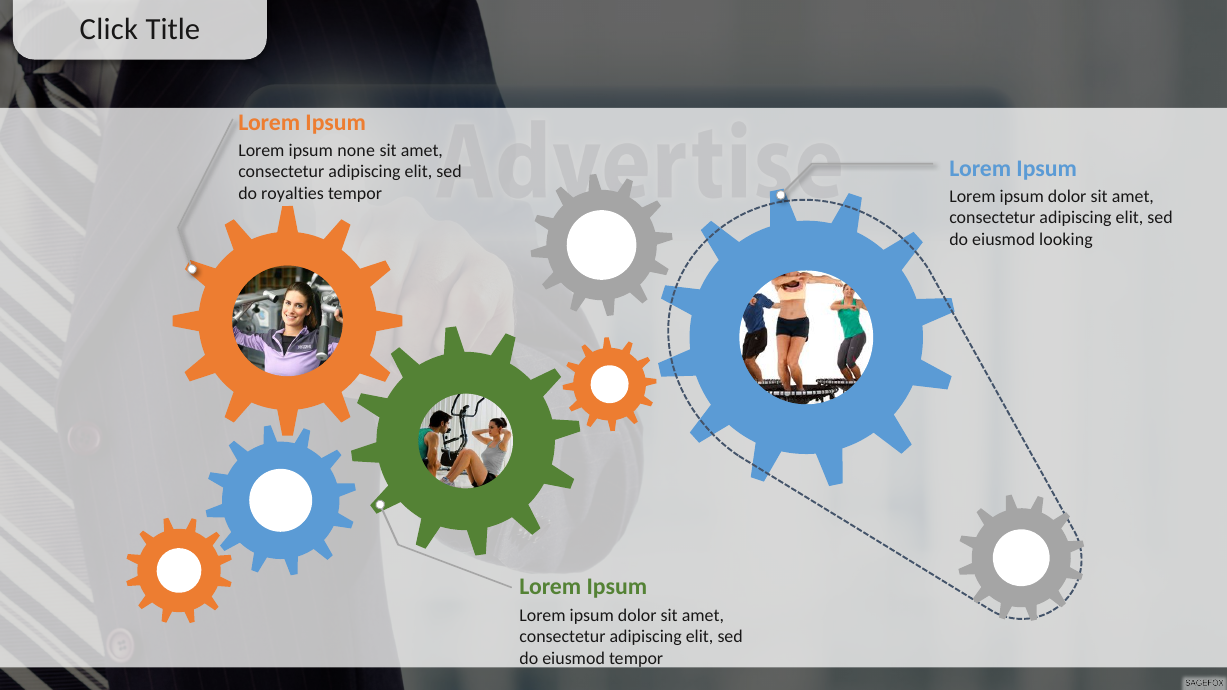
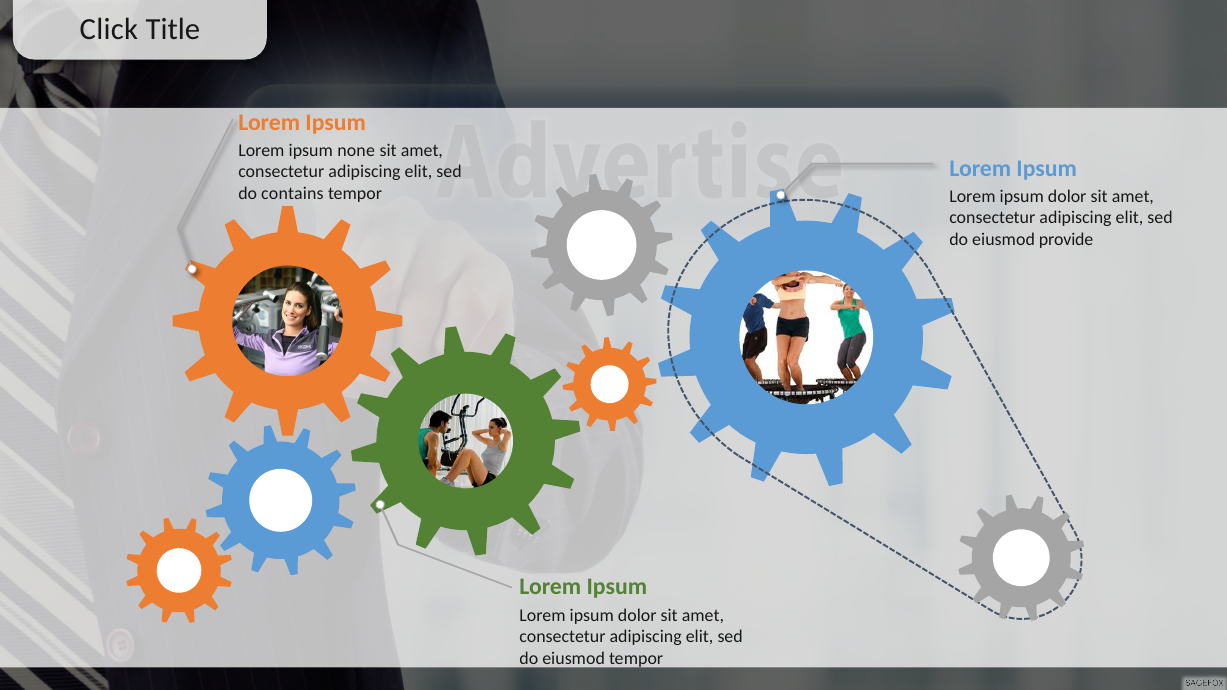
royalties: royalties -> contains
looking: looking -> provide
